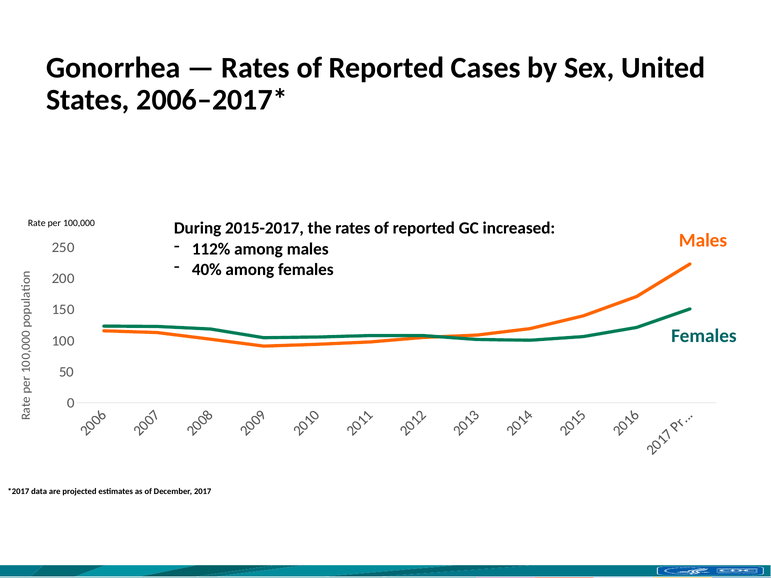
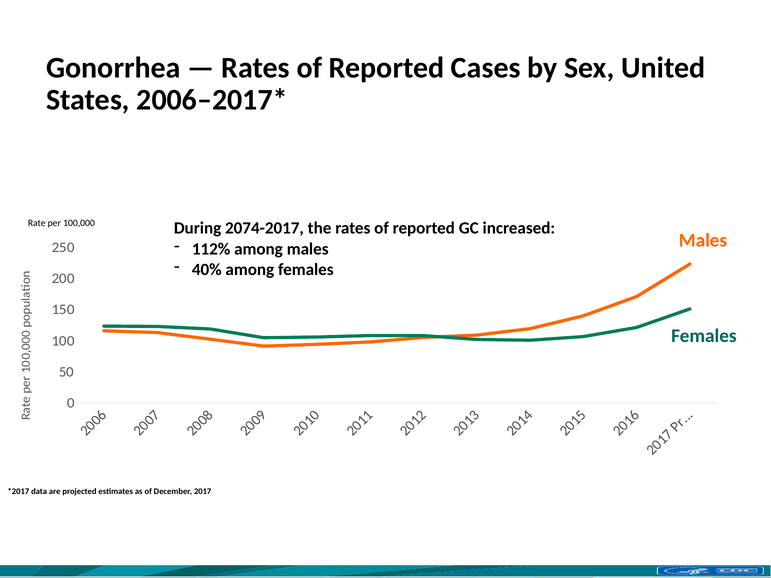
2015-2017: 2015-2017 -> 2074-2017
